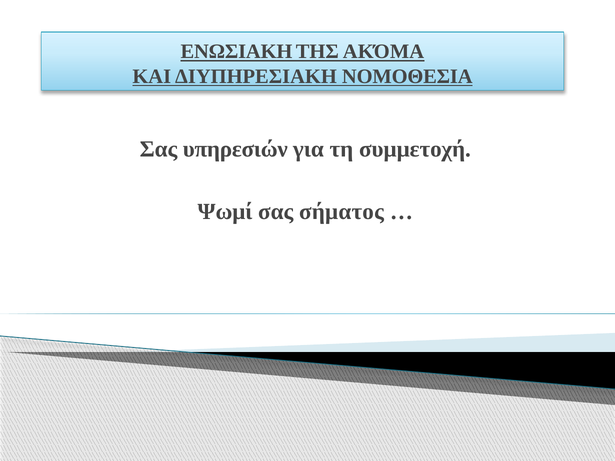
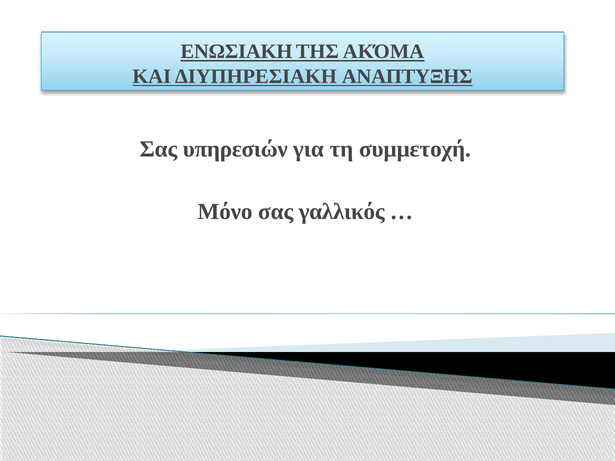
ΝΟΜΟΘΕΣΙΑ: ΝΟΜΟΘΕΣΙΑ -> ΑΝΑΠΤΥΞΗΣ
Ψωμί: Ψωμί -> Μόνο
σήματος: σήματος -> γαλλικός
